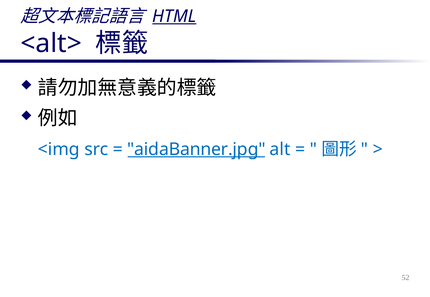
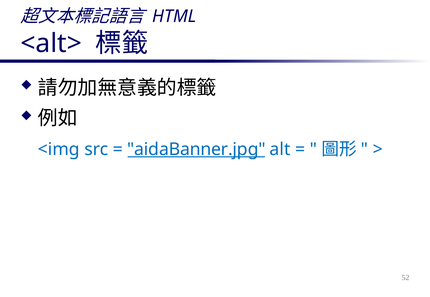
HTML underline: present -> none
